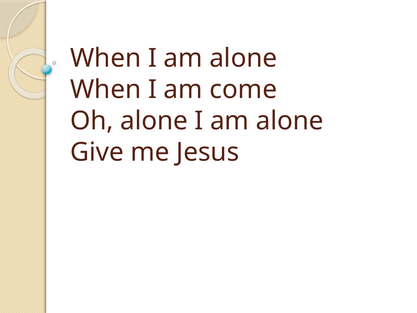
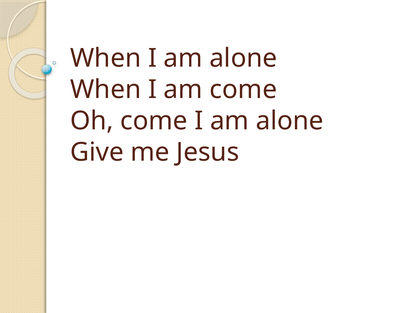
Oh alone: alone -> come
